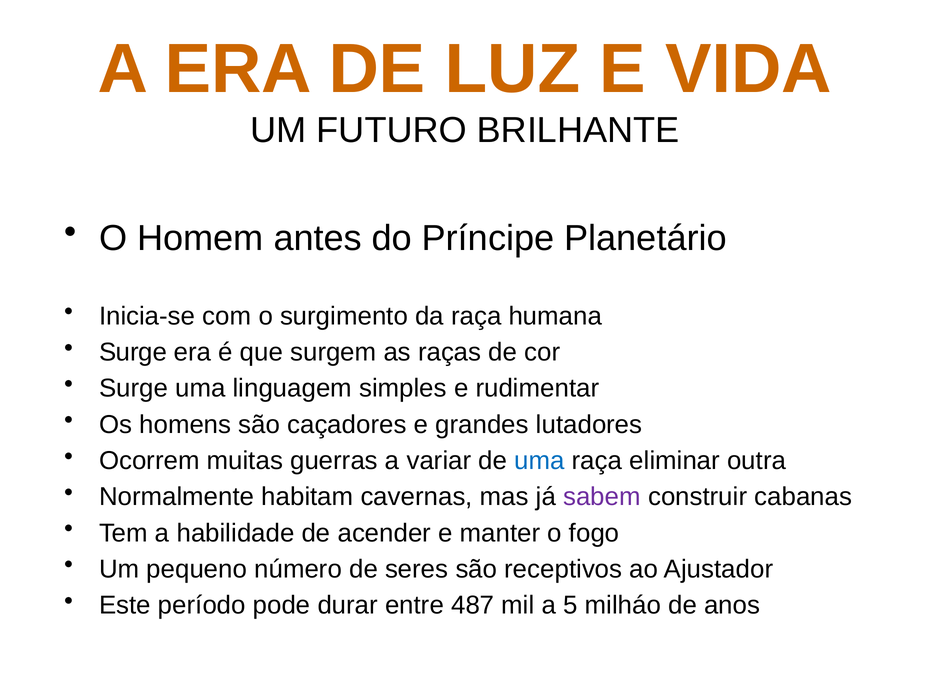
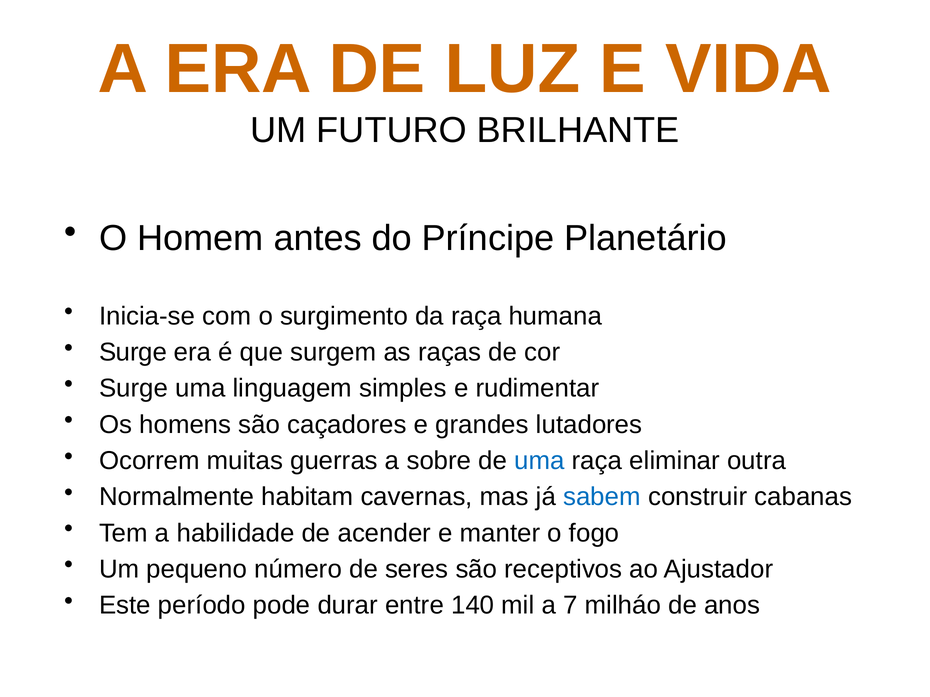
variar: variar -> sobre
sabem colour: purple -> blue
487: 487 -> 140
5: 5 -> 7
